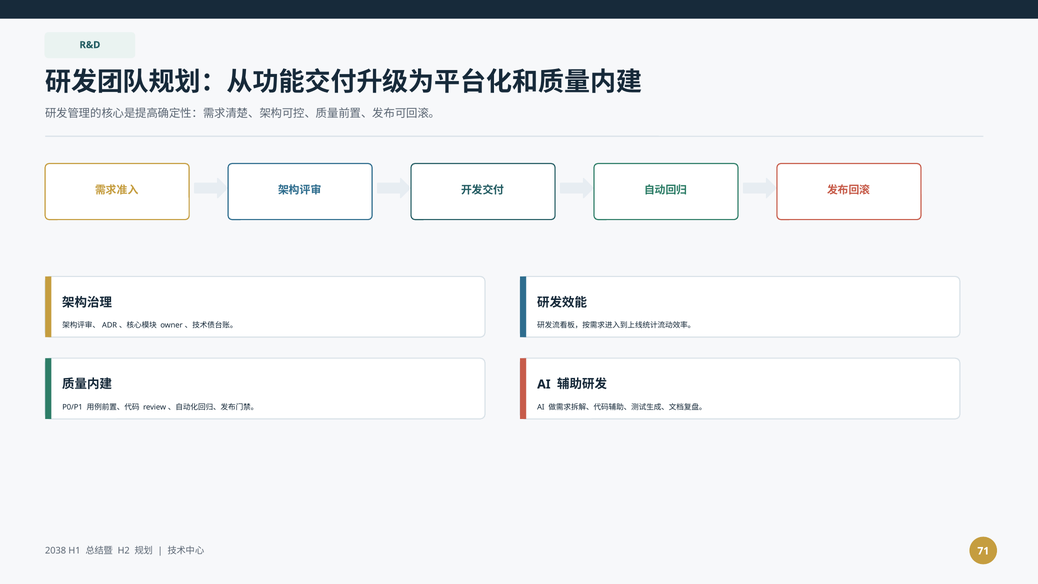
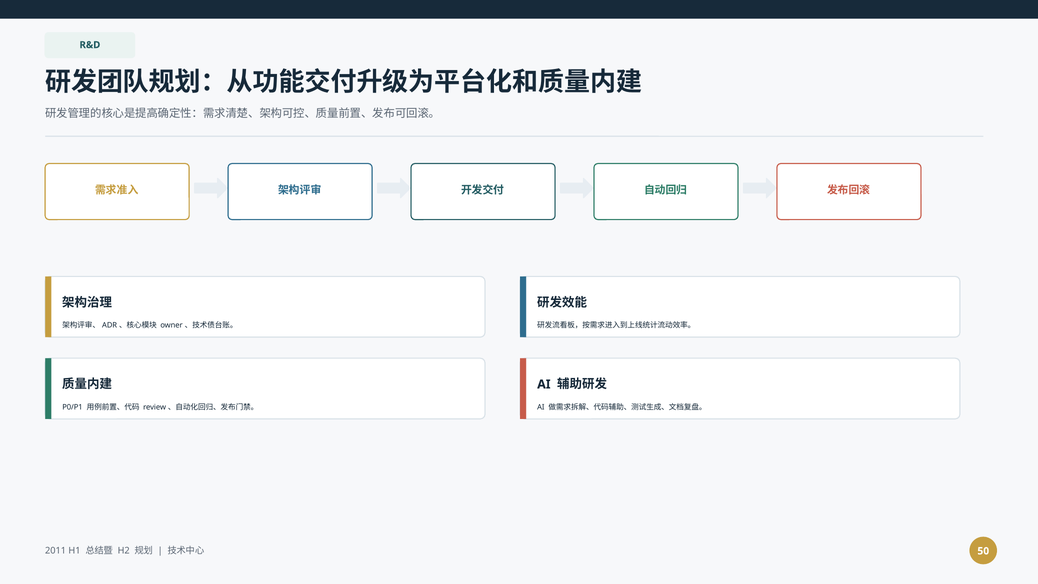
2038: 2038 -> 2011
71: 71 -> 50
